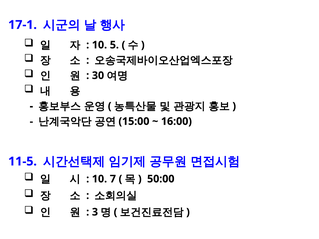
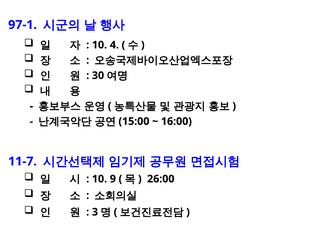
17-1: 17-1 -> 97-1
5: 5 -> 4
11-5: 11-5 -> 11-7
7: 7 -> 9
50:00: 50:00 -> 26:00
